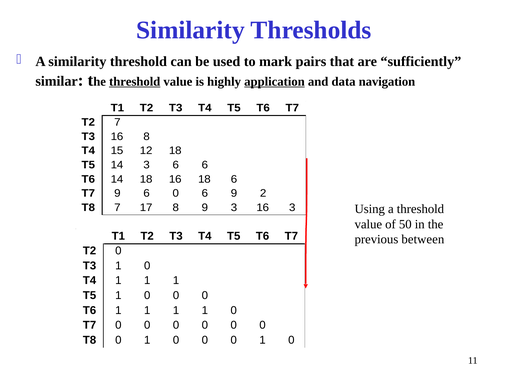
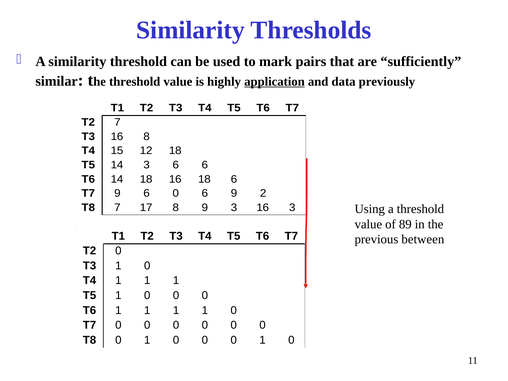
threshold at (135, 82) underline: present -> none
navigation: navigation -> previously
50: 50 -> 89
